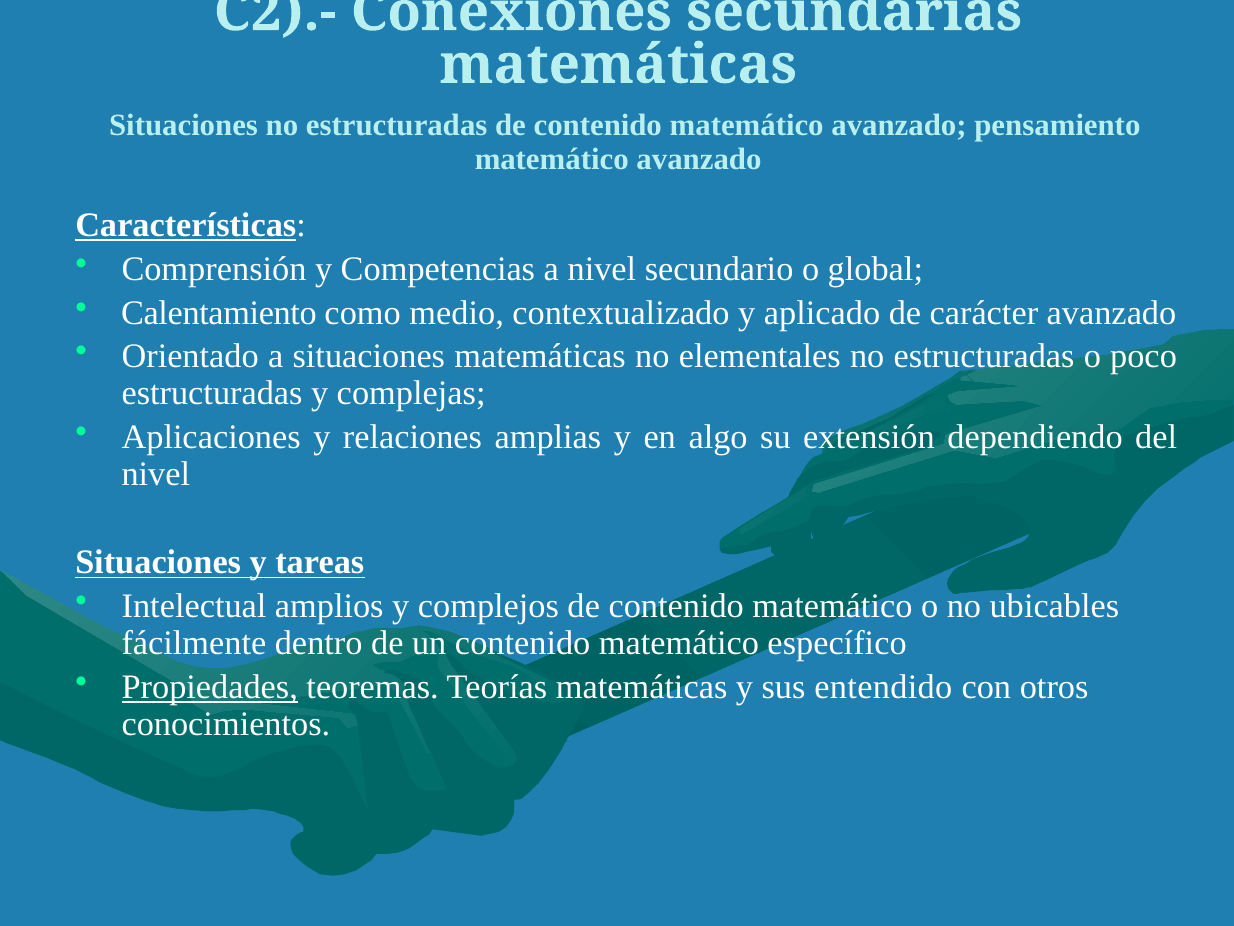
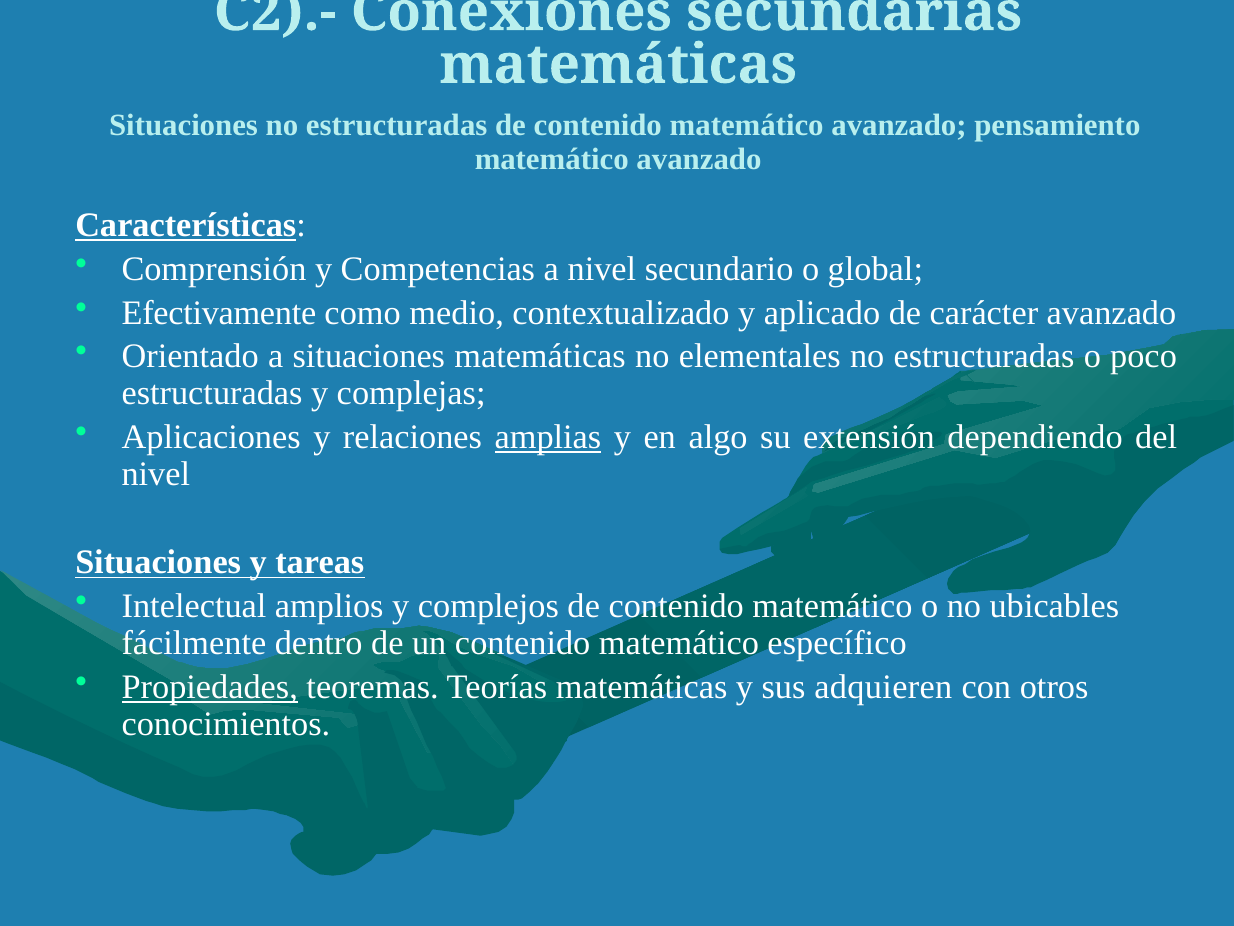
Calentamiento: Calentamiento -> Efectivamente
amplias underline: none -> present
entendido: entendido -> adquieren
